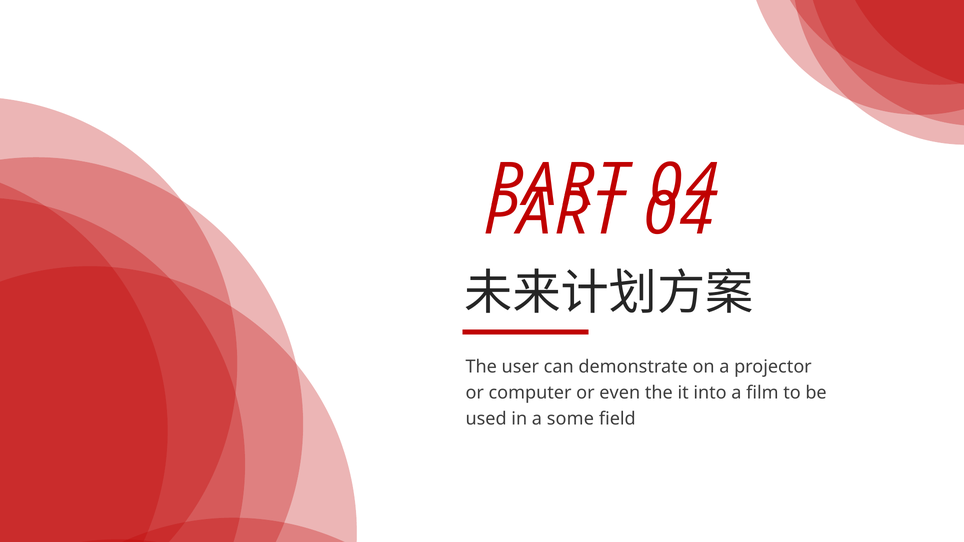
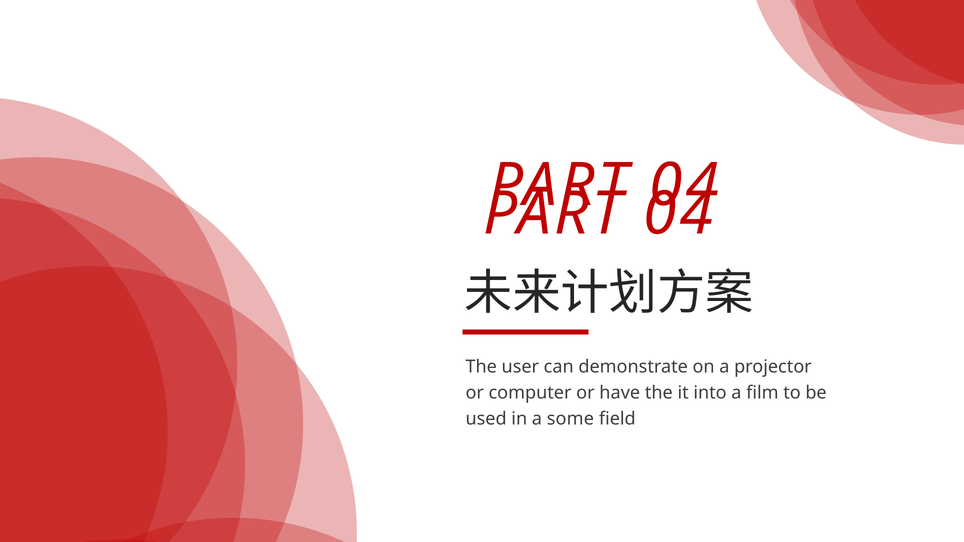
even: even -> have
